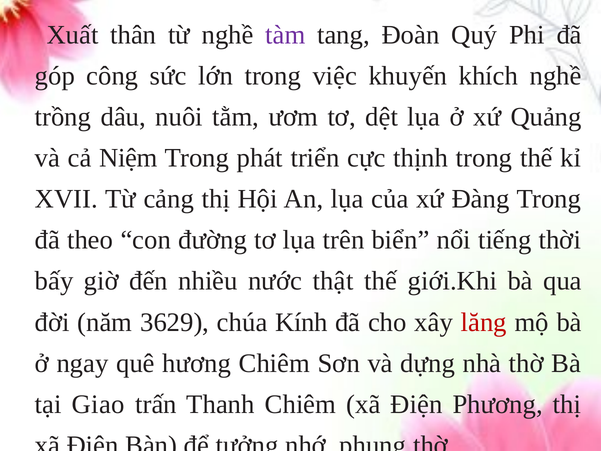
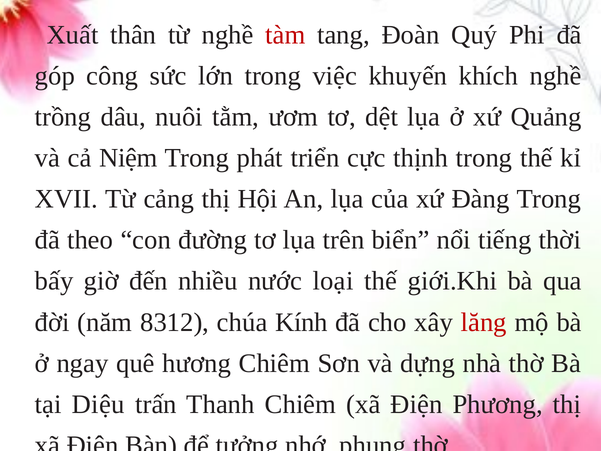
tàm colour: purple -> red
thật: thật -> loại
3629: 3629 -> 8312
Giao: Giao -> Diệu
